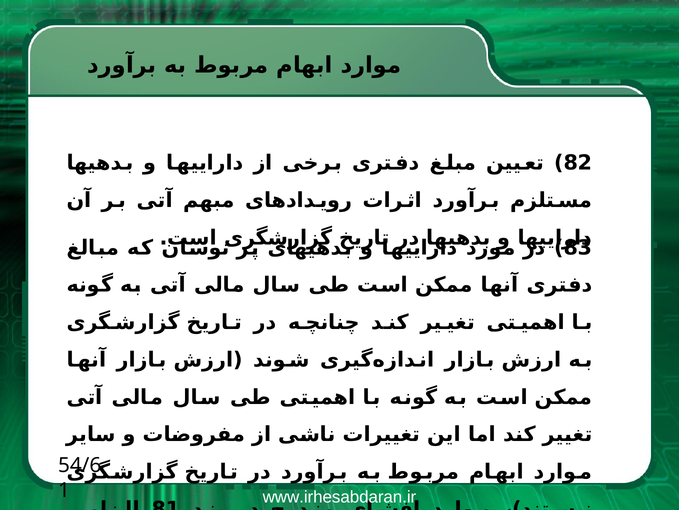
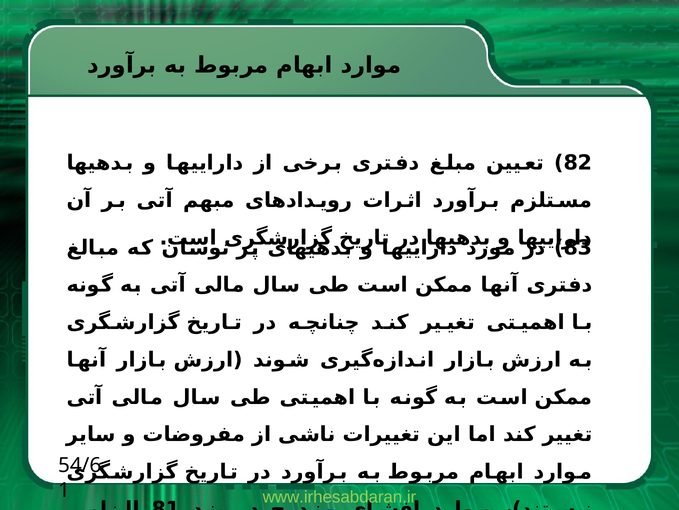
www.irhesabdaran.ir colour: white -> light green
